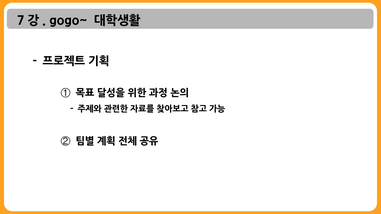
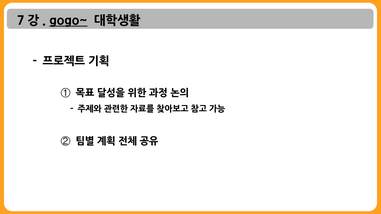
gogo~ underline: none -> present
